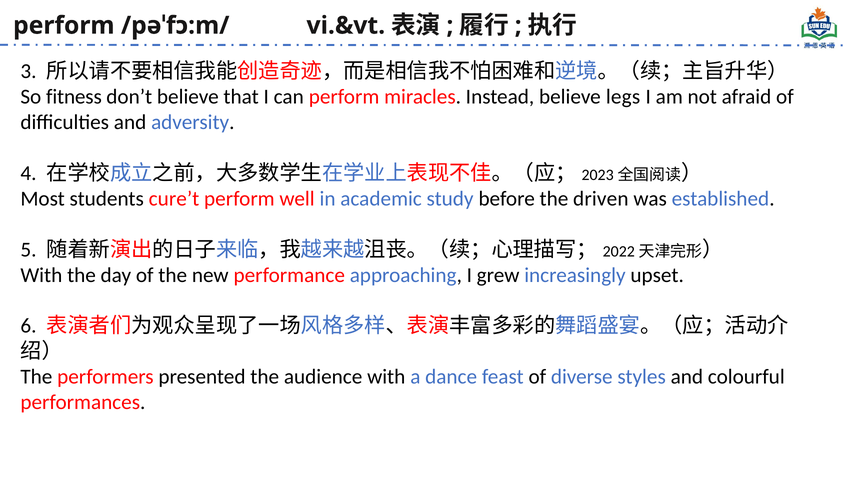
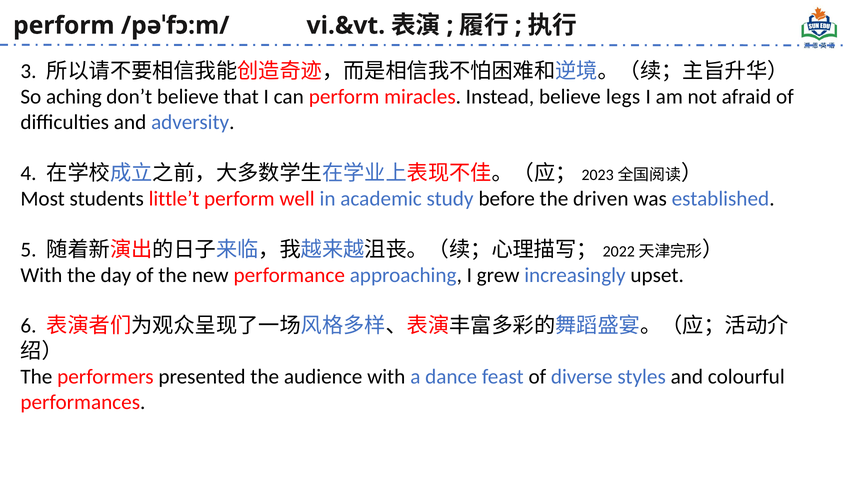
fitness: fitness -> aching
cure’t: cure’t -> little’t
